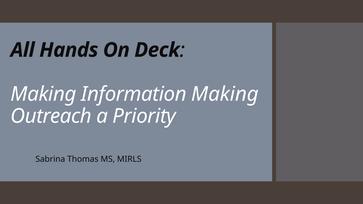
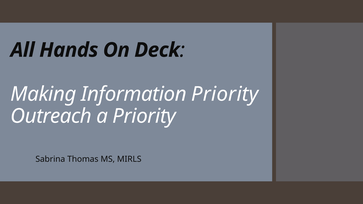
Information Making: Making -> Priority
